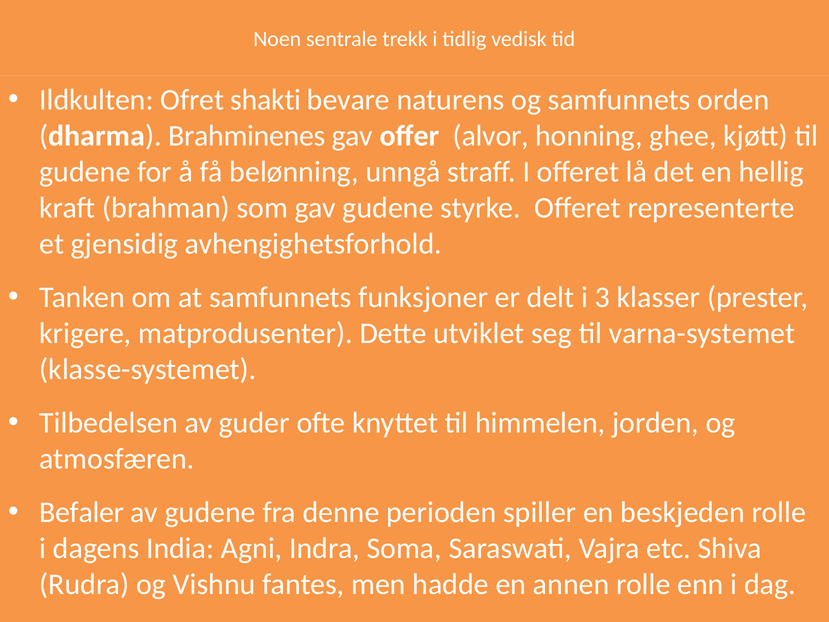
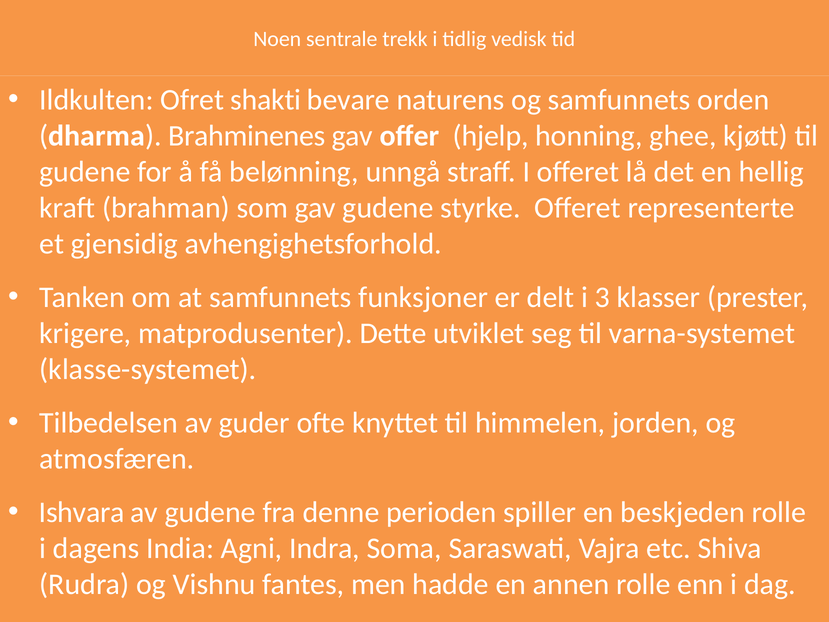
alvor: alvor -> hjelp
Befaler: Befaler -> Ishvara
